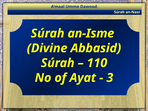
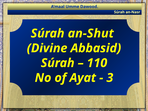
an-Isme: an-Isme -> an-Shut
